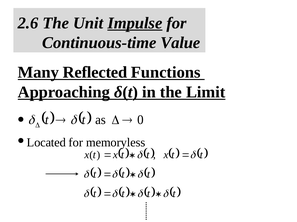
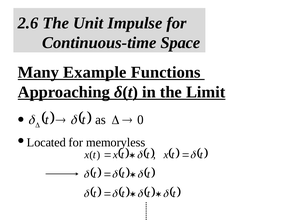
Impulse underline: present -> none
Value: Value -> Space
Reflected: Reflected -> Example
